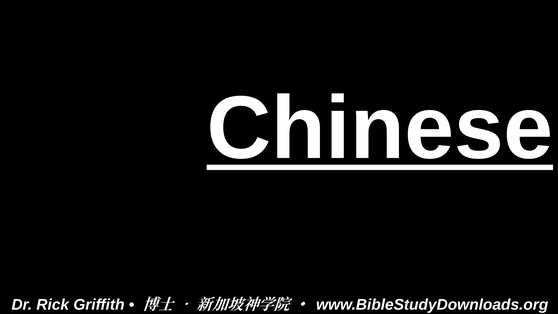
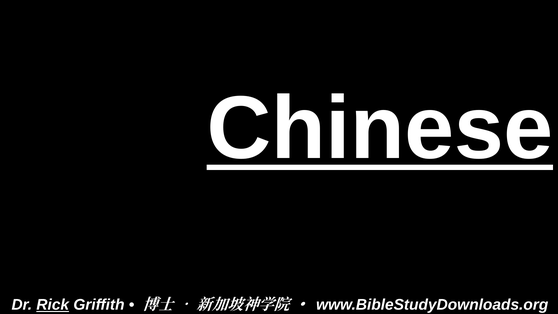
Rick underline: none -> present
